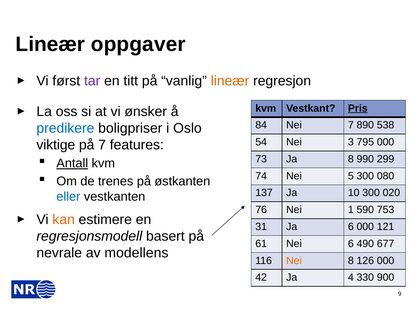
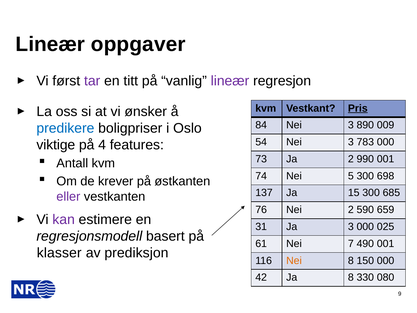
lineær at (230, 81) colour: orange -> purple
84 Nei 7: 7 -> 3
538: 538 -> 009
795: 795 -> 783
på 7: 7 -> 4
Ja 8: 8 -> 2
990 299: 299 -> 001
Antall underline: present -> none
080: 080 -> 698
trenes: trenes -> krever
10: 10 -> 15
020: 020 -> 685
eller colour: blue -> purple
Nei 1: 1 -> 2
753: 753 -> 659
kan colour: orange -> purple
Ja 6: 6 -> 3
121: 121 -> 025
Nei 6: 6 -> 7
490 677: 677 -> 001
nevrale: nevrale -> klasser
modellens: modellens -> prediksjon
126: 126 -> 150
Ja 4: 4 -> 8
900: 900 -> 080
